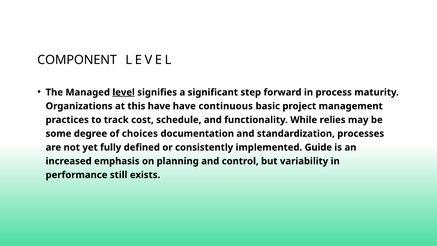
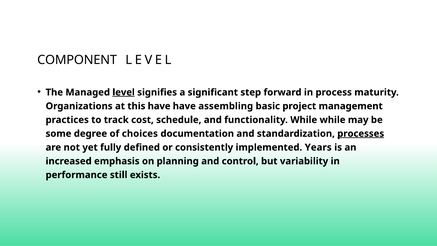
continuous: continuous -> assembling
While relies: relies -> while
processes underline: none -> present
Guide: Guide -> Years
